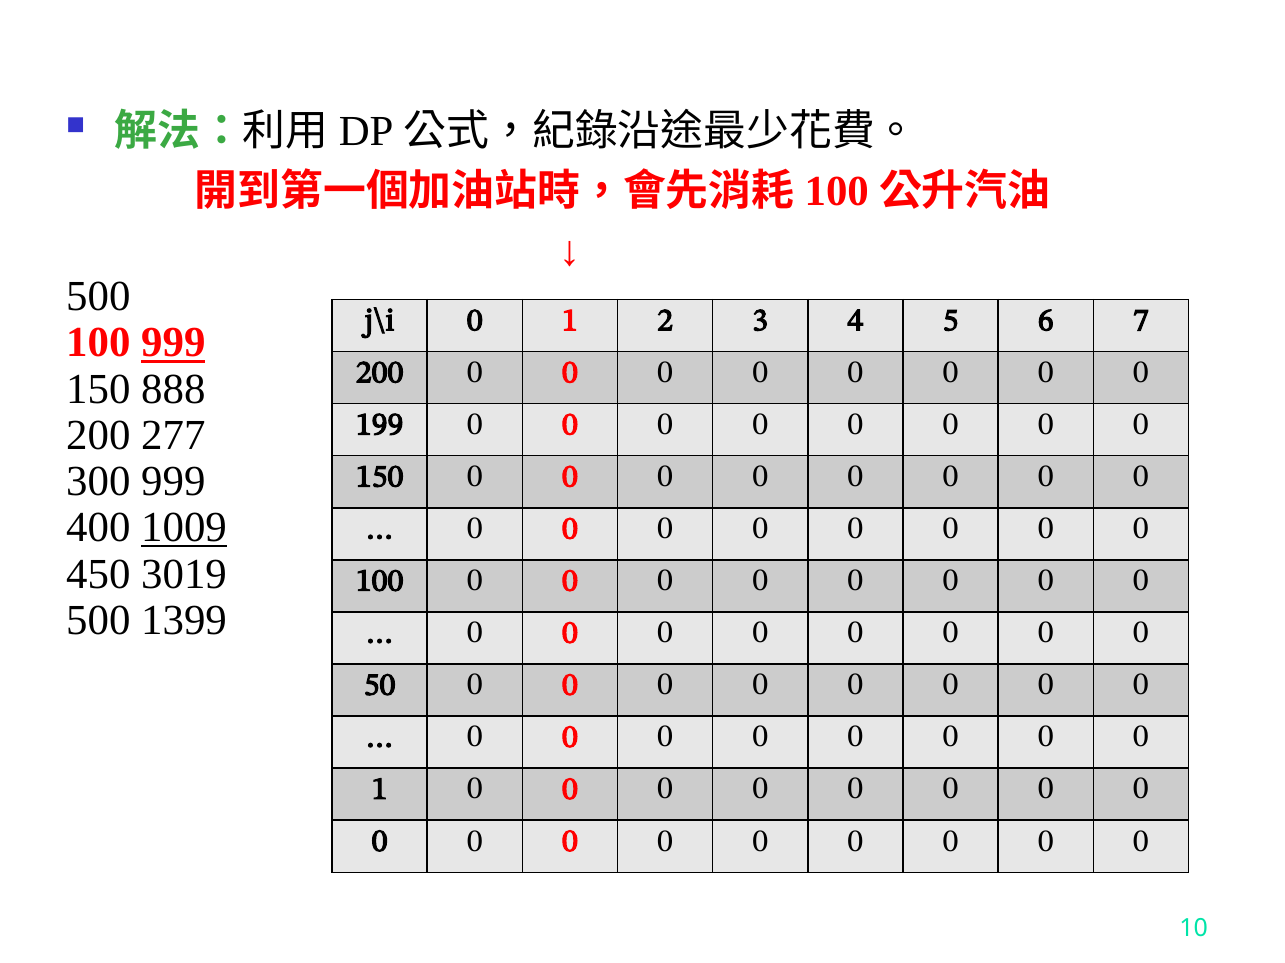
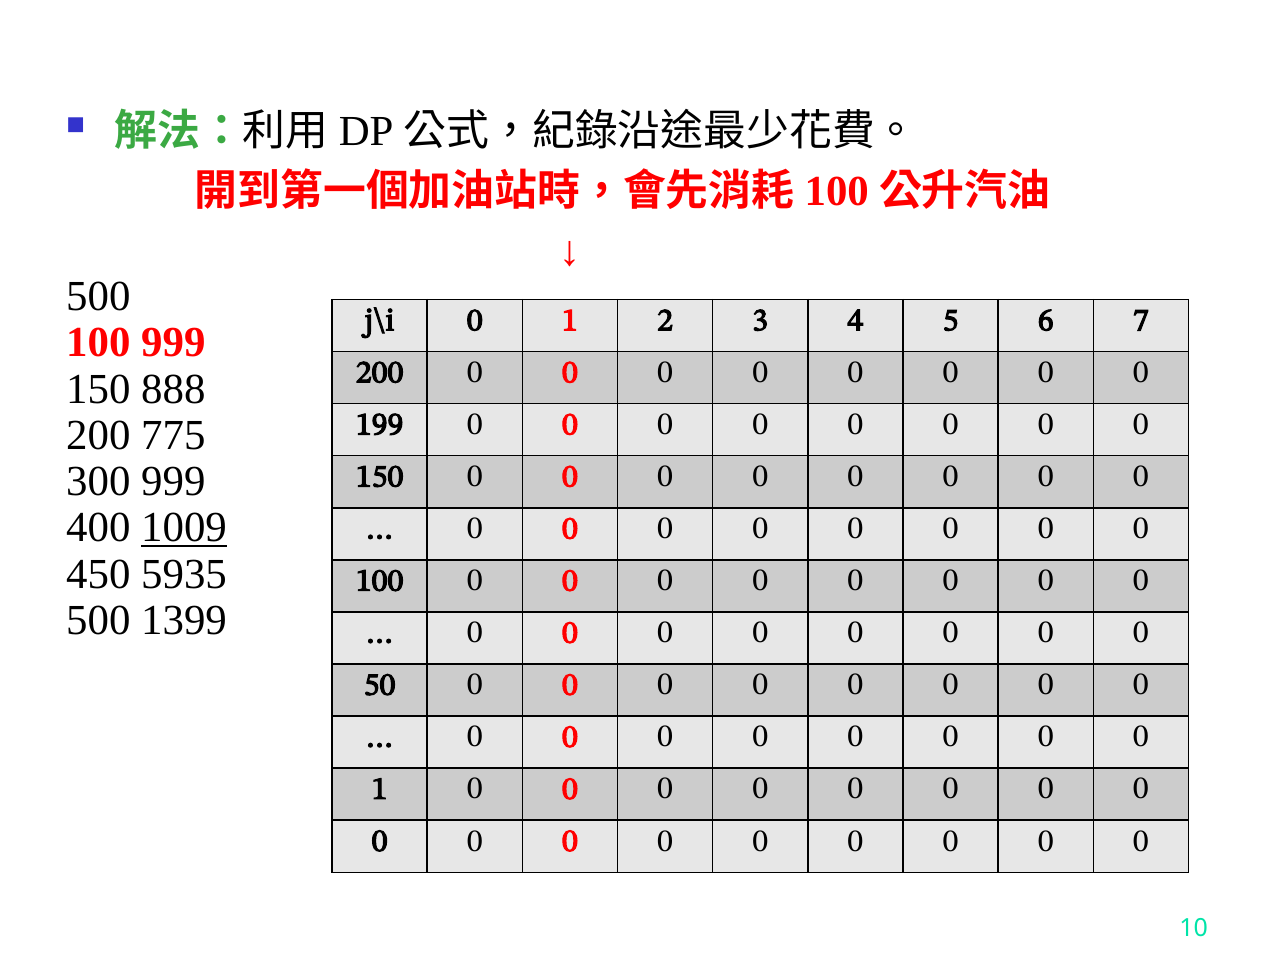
999 at (173, 343) underline: present -> none
277: 277 -> 775
3019: 3019 -> 5935
